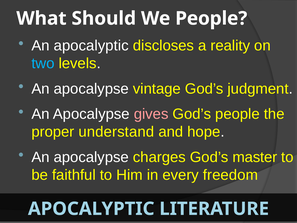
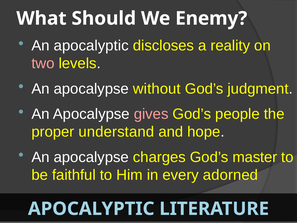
We People: People -> Enemy
two colour: light blue -> pink
vintage: vintage -> without
freedom: freedom -> adorned
